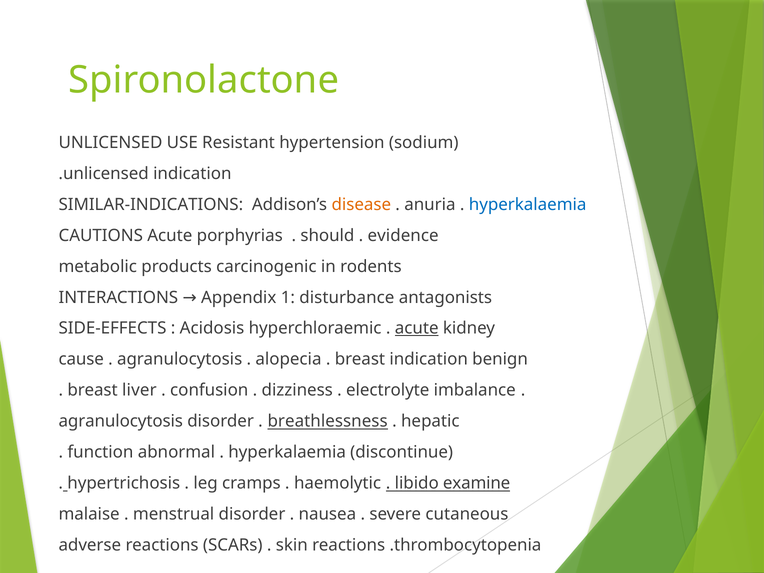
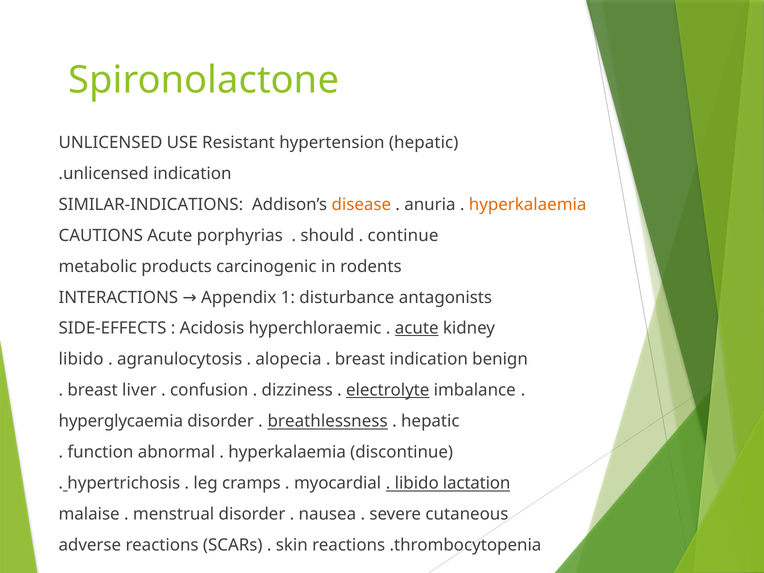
hypertension sodium: sodium -> hepatic
hyperkalaemia at (528, 204) colour: blue -> orange
evidence: evidence -> continue
cause at (81, 359): cause -> libido
electrolyte underline: none -> present
agranulocytosis at (121, 421): agranulocytosis -> hyperglycaemia
haemolytic: haemolytic -> myocardial
examine: examine -> lactation
